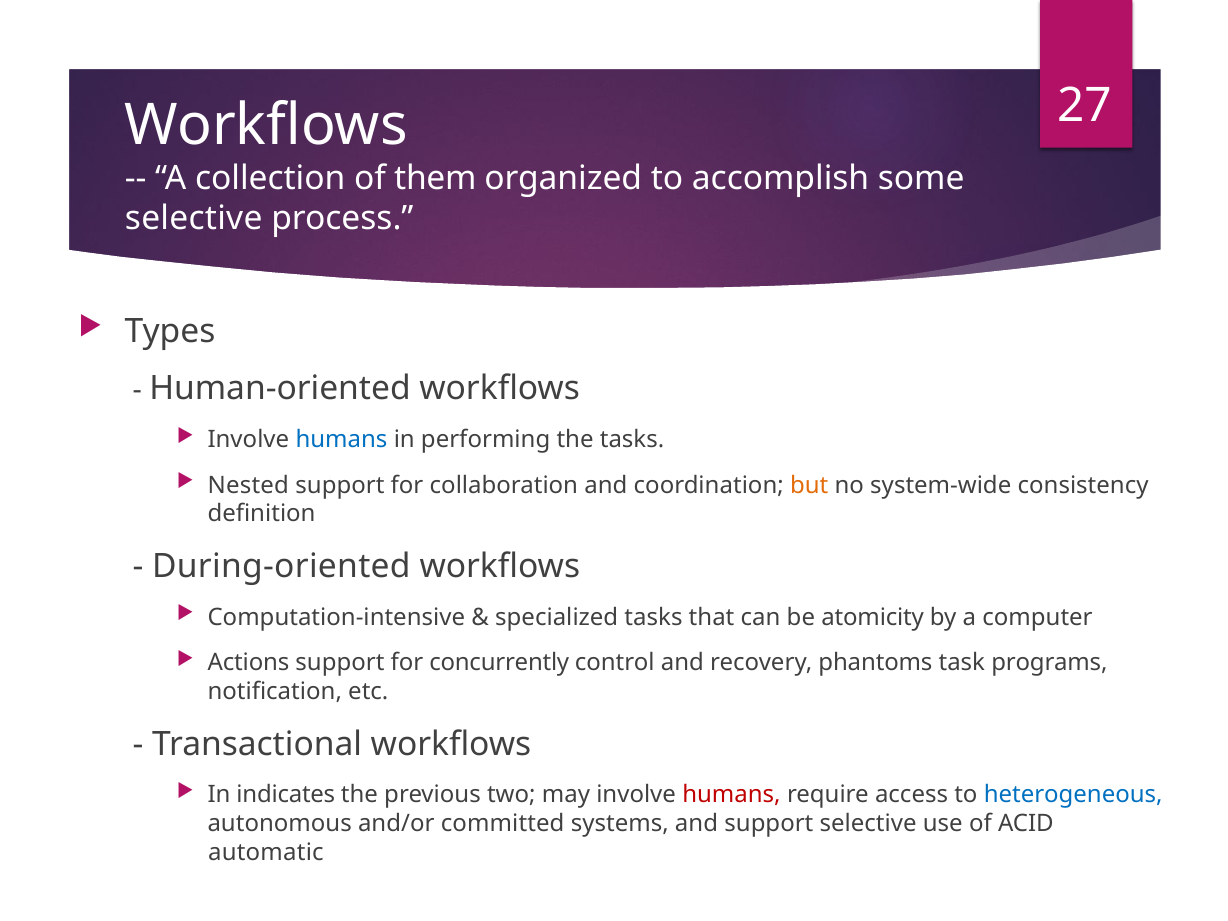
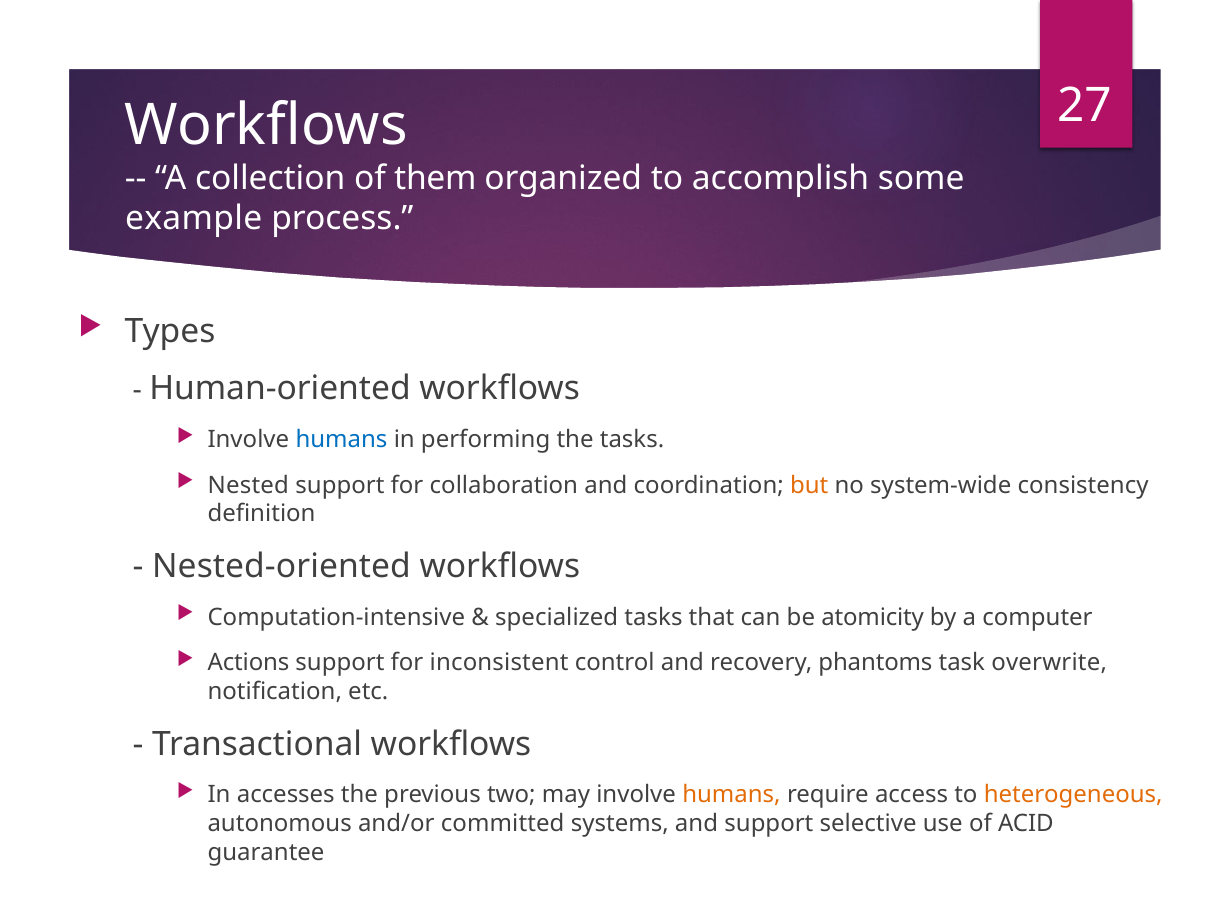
selective at (194, 219): selective -> example
During-oriented: During-oriented -> Nested-oriented
concurrently: concurrently -> inconsistent
programs: programs -> overwrite
indicates: indicates -> accesses
humans at (731, 795) colour: red -> orange
heterogeneous colour: blue -> orange
automatic: automatic -> guarantee
